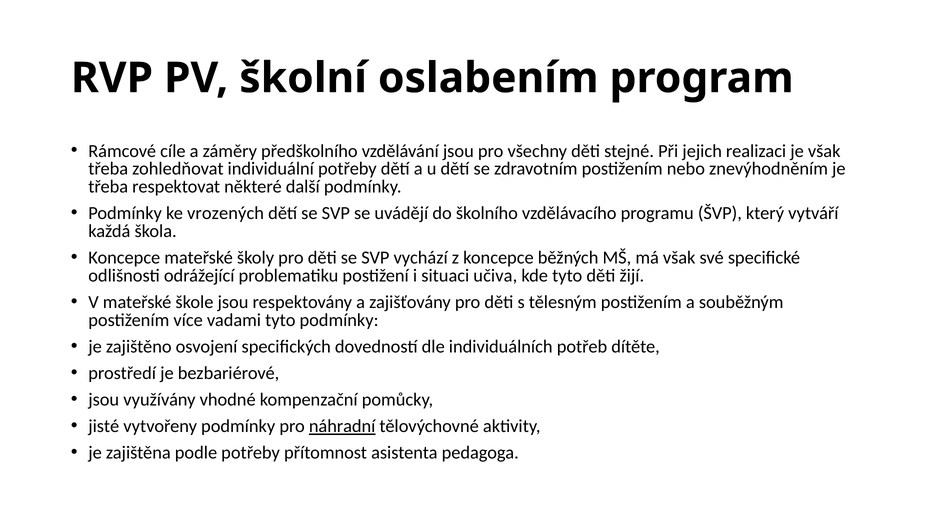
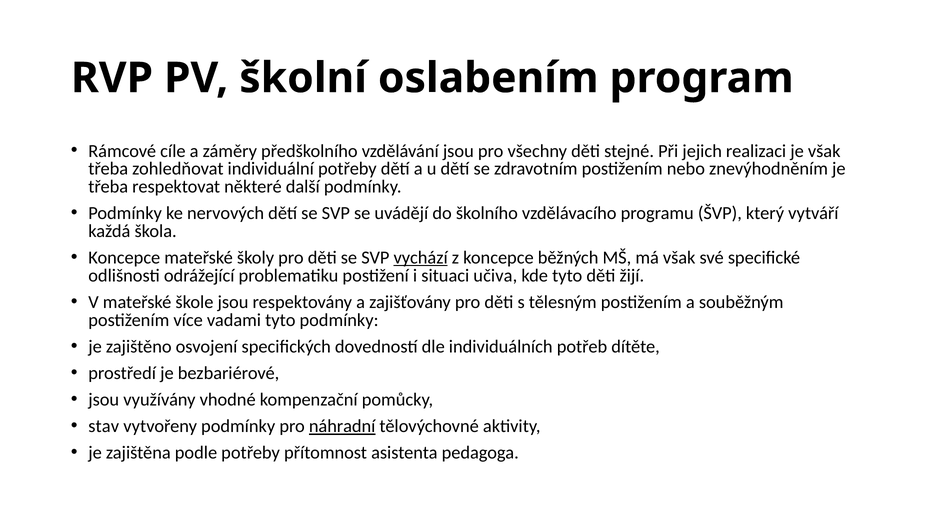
vrozených: vrozených -> nervových
vychází underline: none -> present
jisté: jisté -> stav
